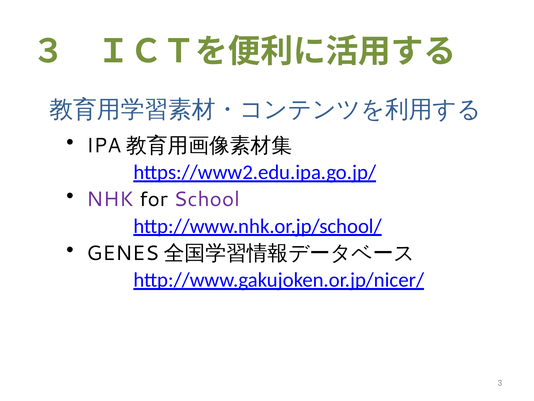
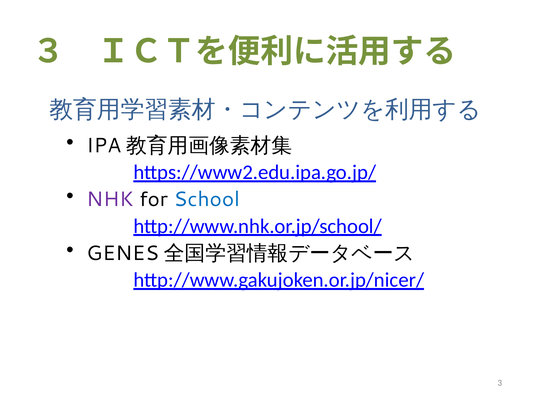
School colour: purple -> blue
